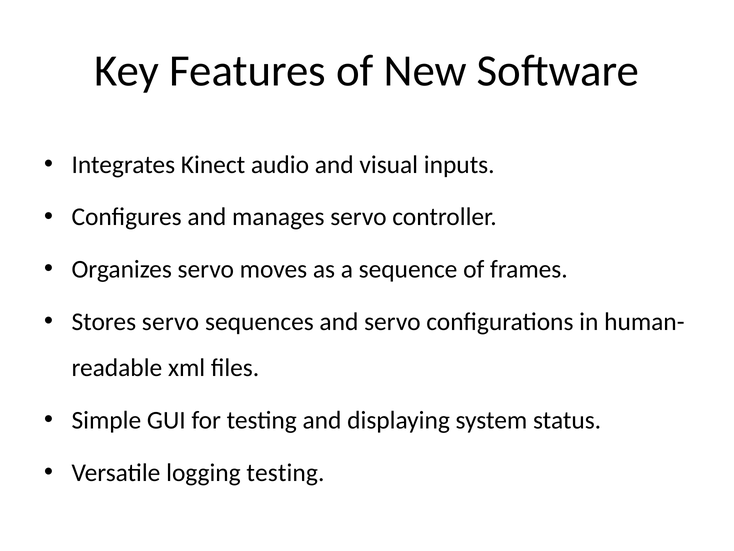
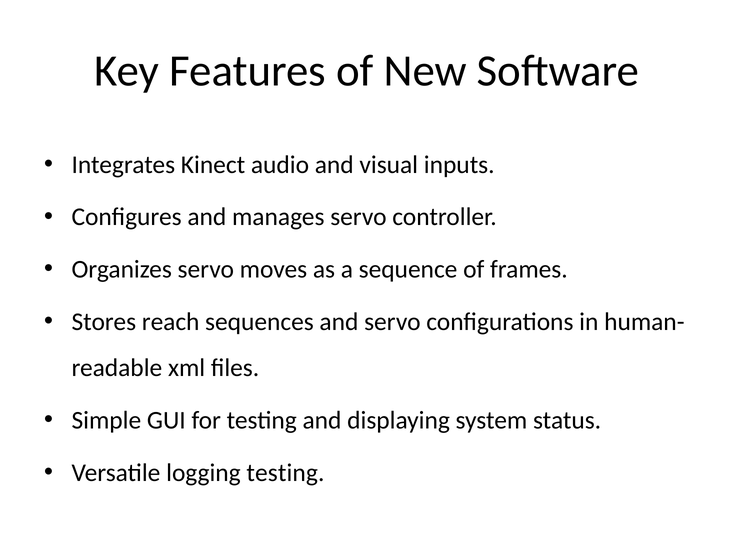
Stores servo: servo -> reach
